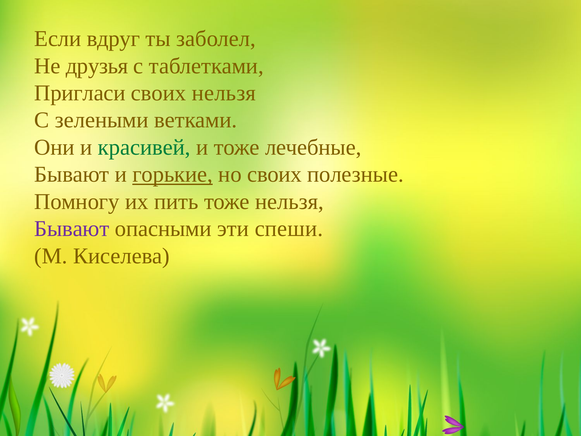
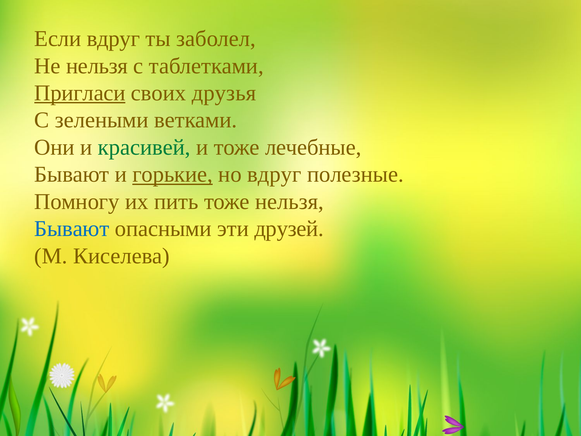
Не друзья: друзья -> нельзя
Пригласи underline: none -> present
своих нельзя: нельзя -> друзья
но своих: своих -> вдруг
Бывают at (72, 229) colour: purple -> blue
спеши: спеши -> друзей
